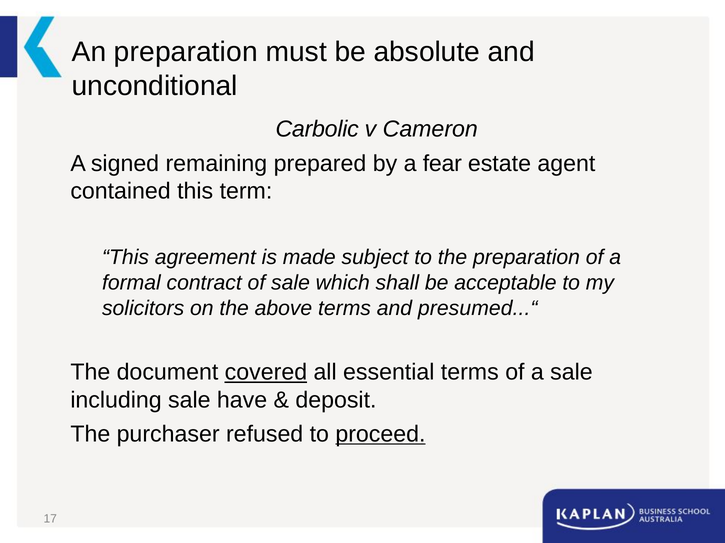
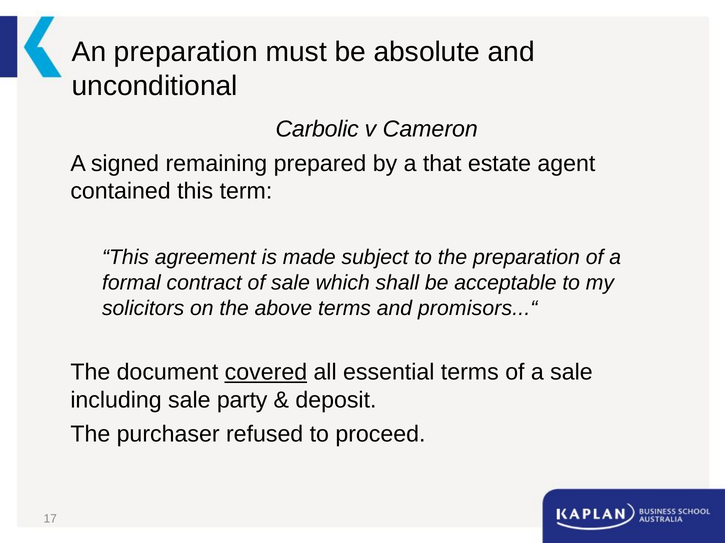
fear: fear -> that
presumed...“: presumed...“ -> promisors...“
have: have -> party
proceed underline: present -> none
